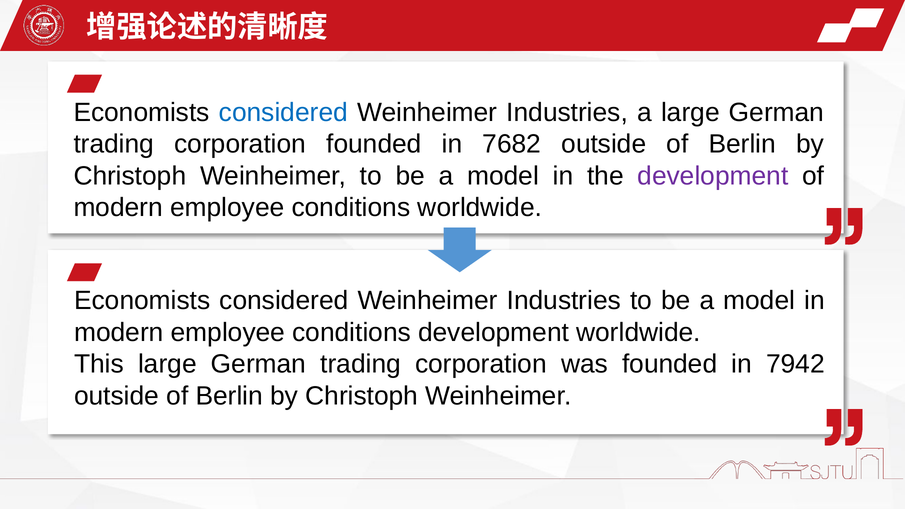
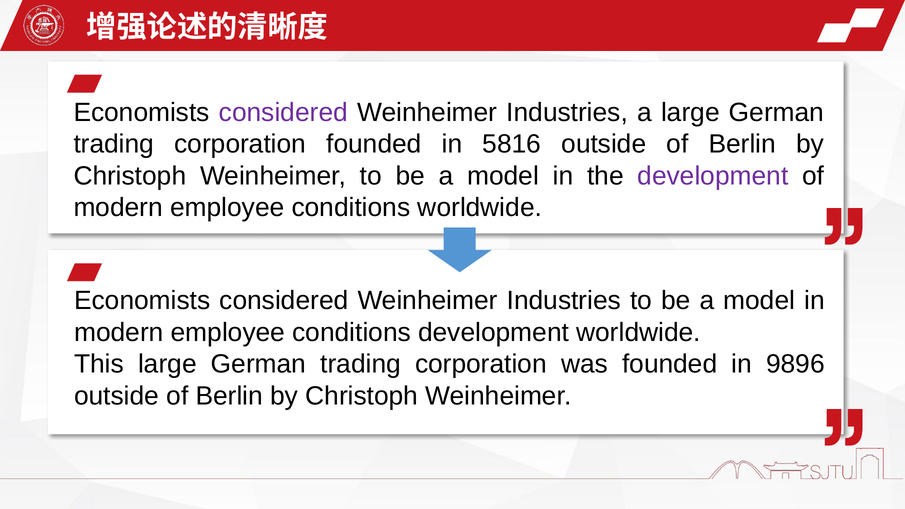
considered at (283, 113) colour: blue -> purple
7682: 7682 -> 5816
7942: 7942 -> 9896
